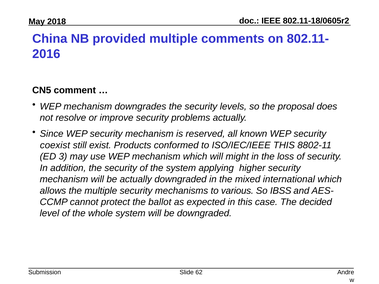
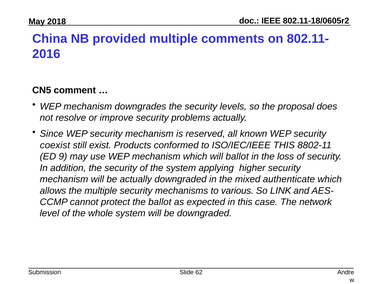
3: 3 -> 9
will might: might -> ballot
international: international -> authenticate
IBSS: IBSS -> LINK
decided: decided -> network
